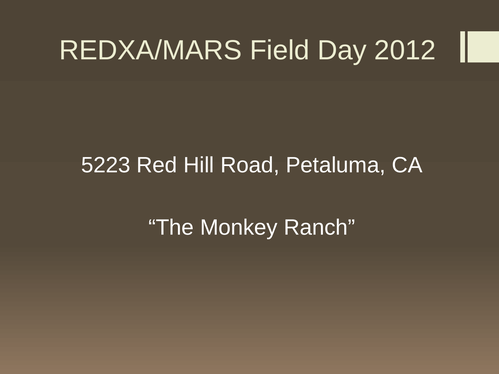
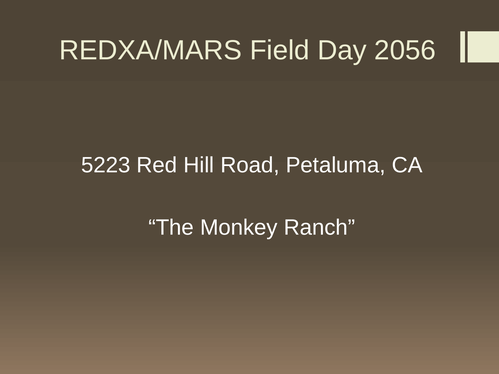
2012: 2012 -> 2056
